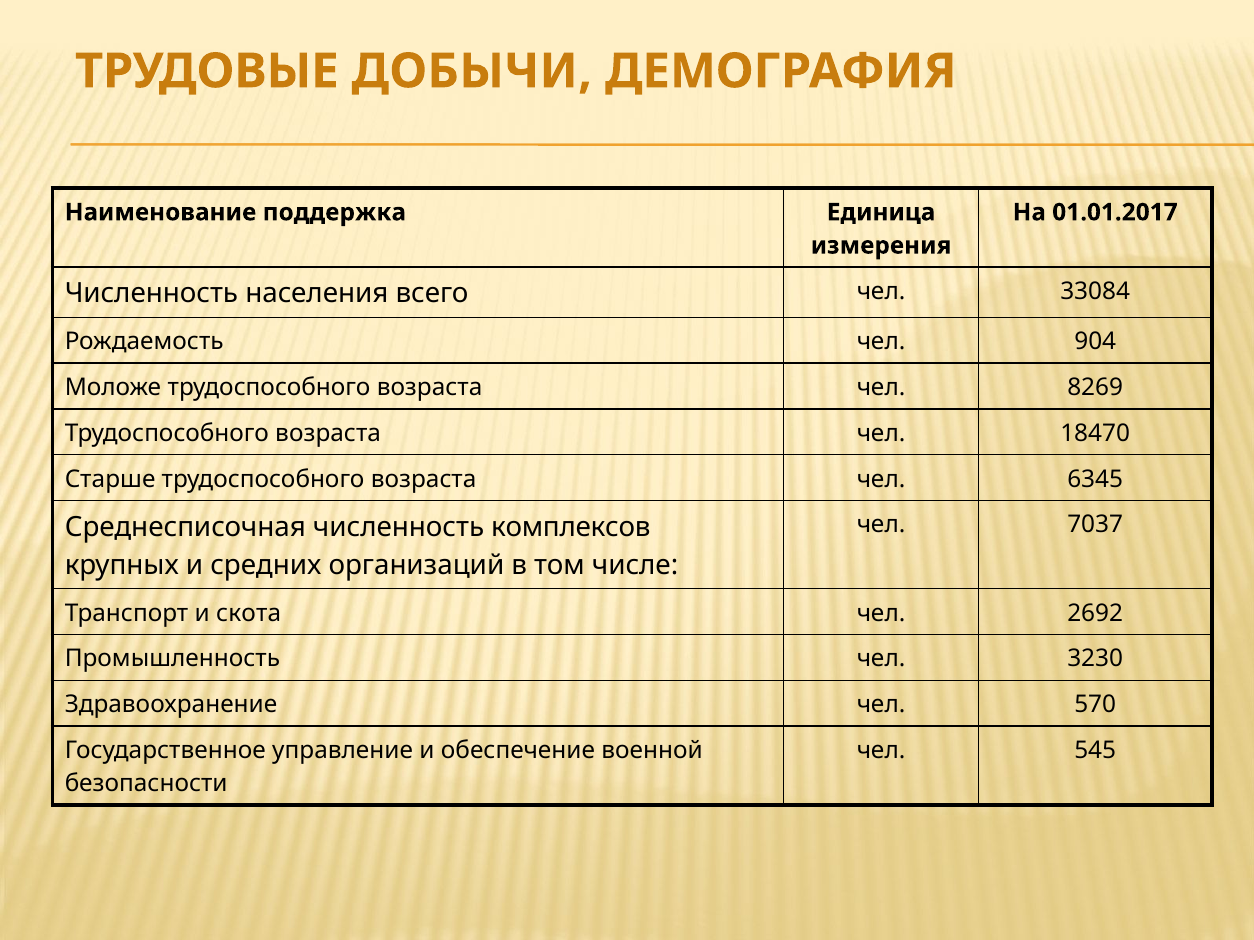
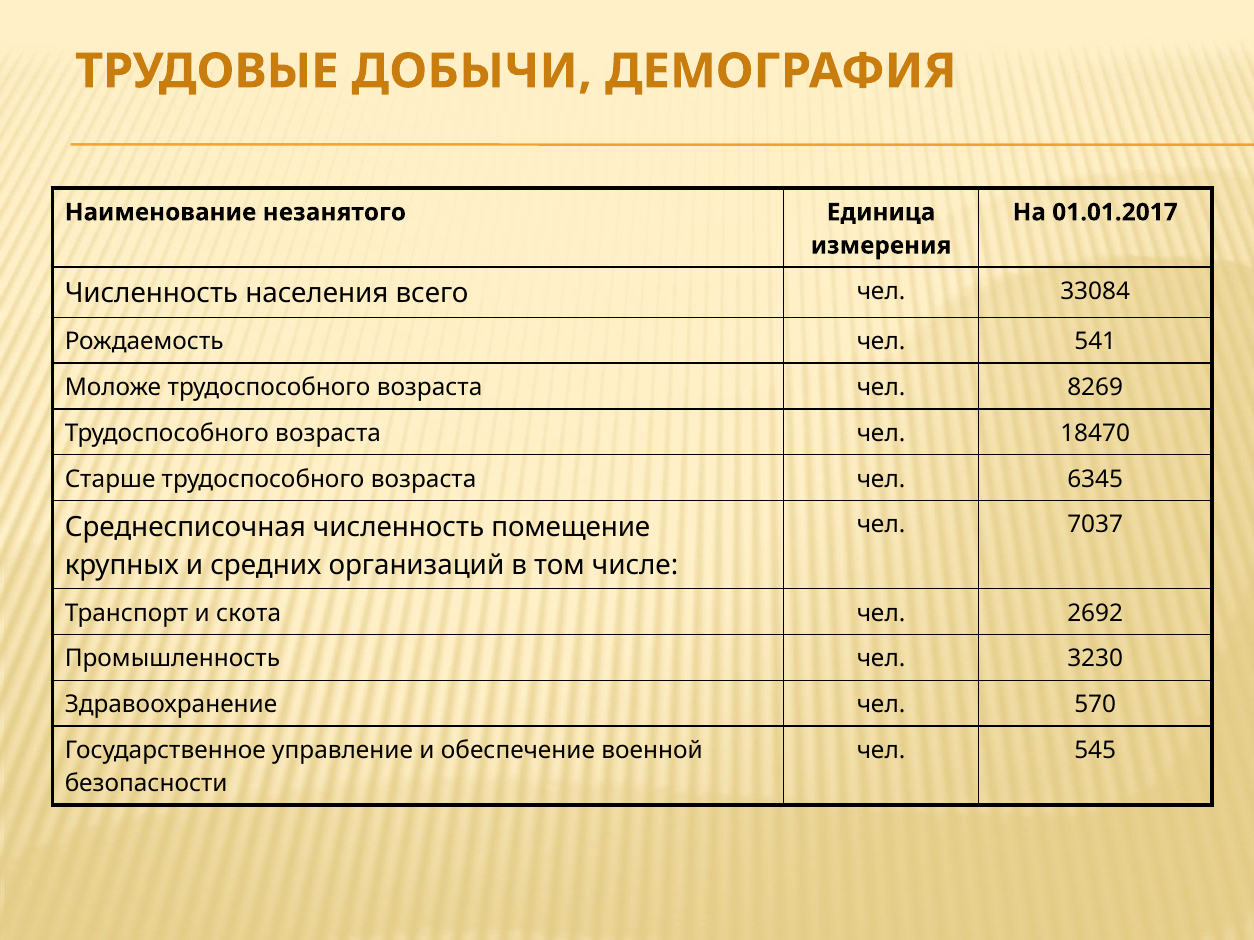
поддержка: поддержка -> незанятого
904: 904 -> 541
комплексов: комплексов -> помещение
